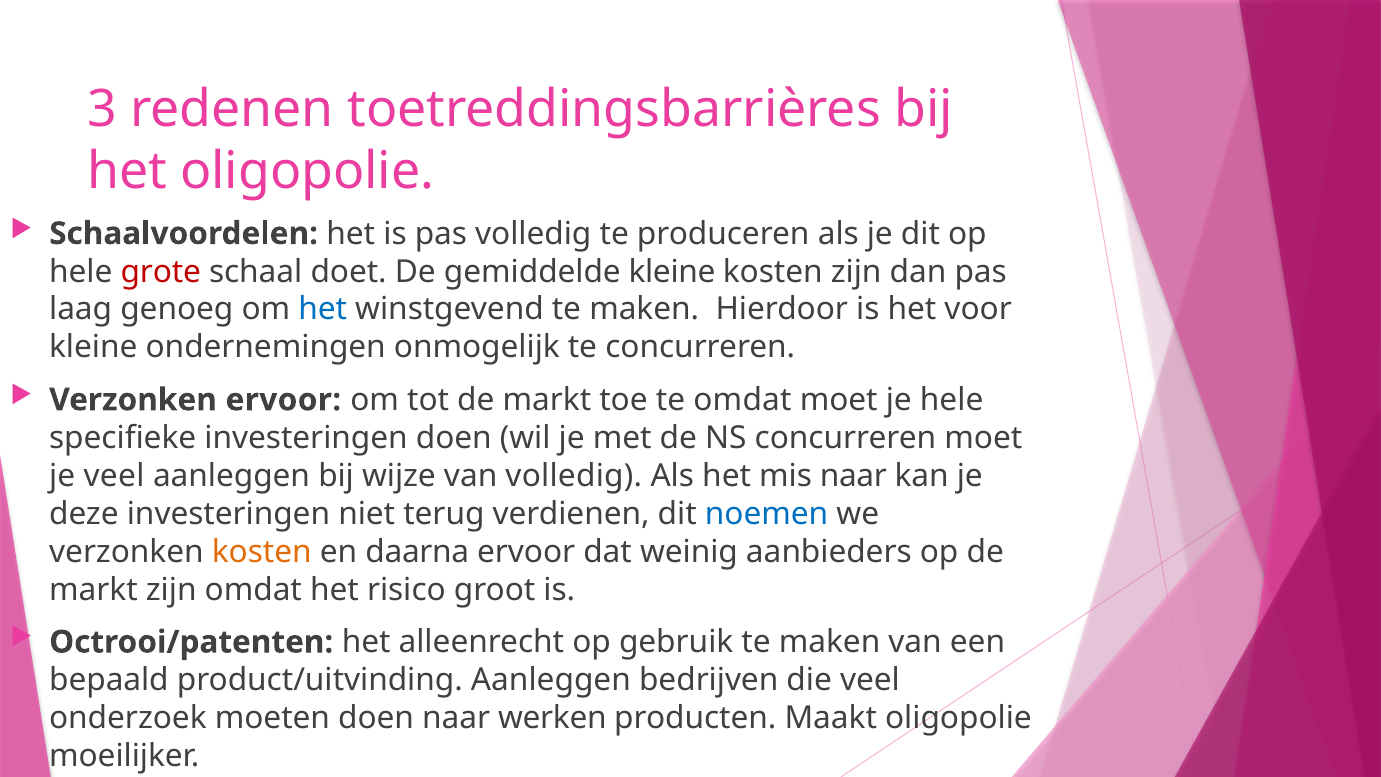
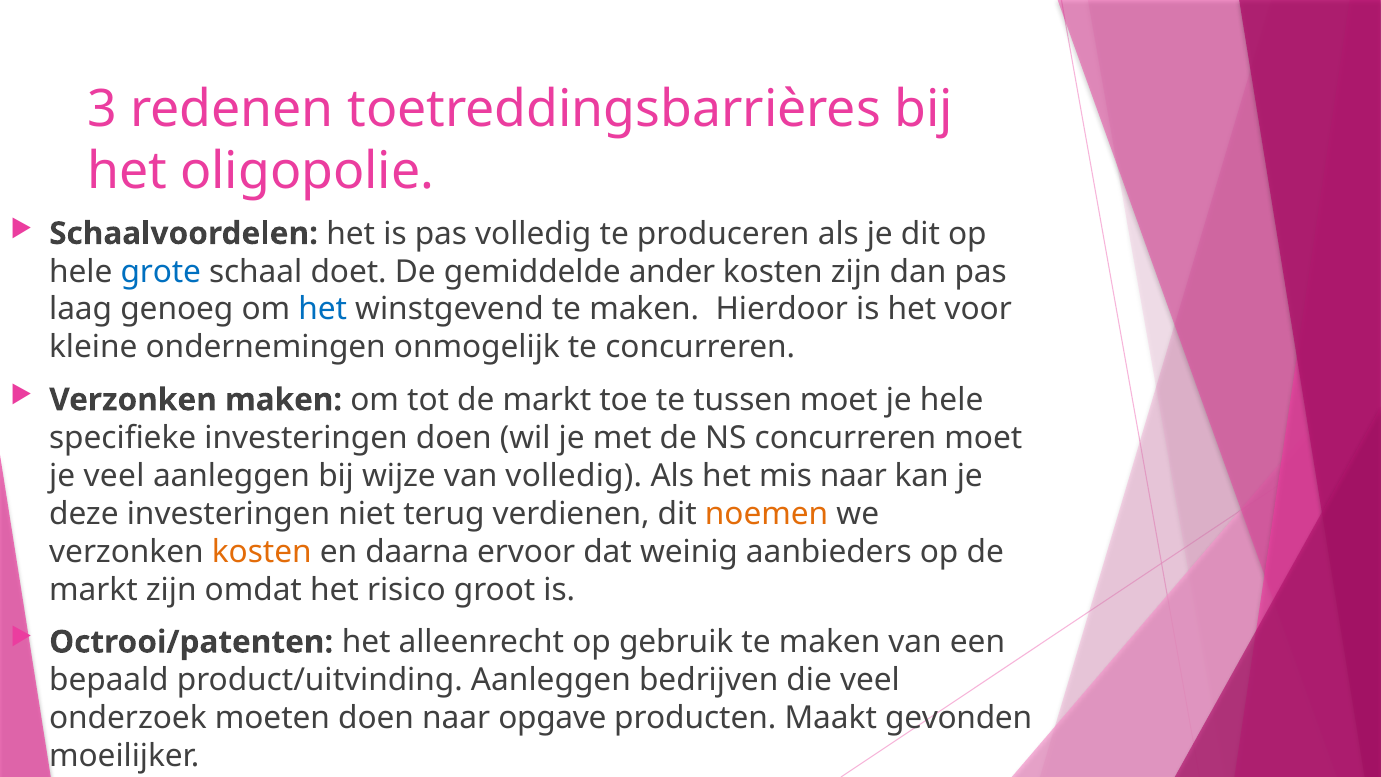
grote colour: red -> blue
gemiddelde kleine: kleine -> ander
Verzonken ervoor: ervoor -> maken
te omdat: omdat -> tussen
noemen colour: blue -> orange
werken: werken -> opgave
Maakt oligopolie: oligopolie -> gevonden
